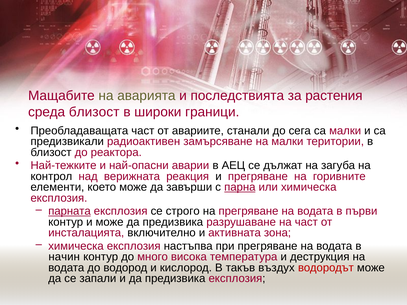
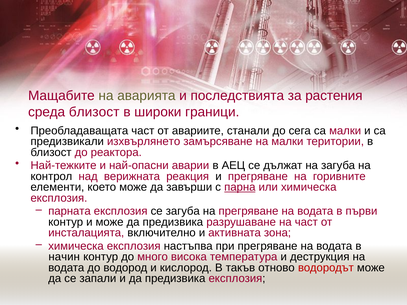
радиоактивен: радиоактивен -> изхвърлянето
парната underline: present -> none
се строго: строго -> загуба
въздух: въздух -> отново
